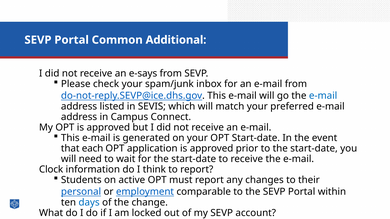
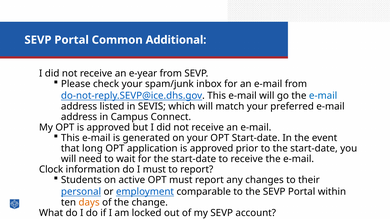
e-says: e-says -> e-year
each: each -> long
I think: think -> must
days colour: blue -> orange
